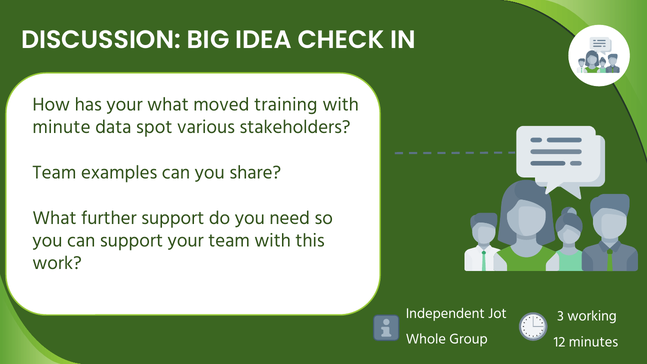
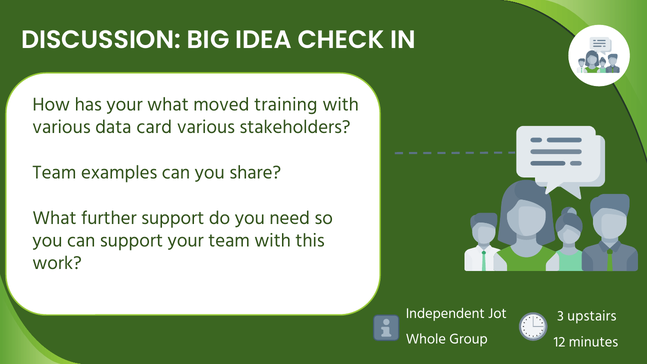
minute at (61, 127): minute -> various
spot: spot -> card
working: working -> upstairs
